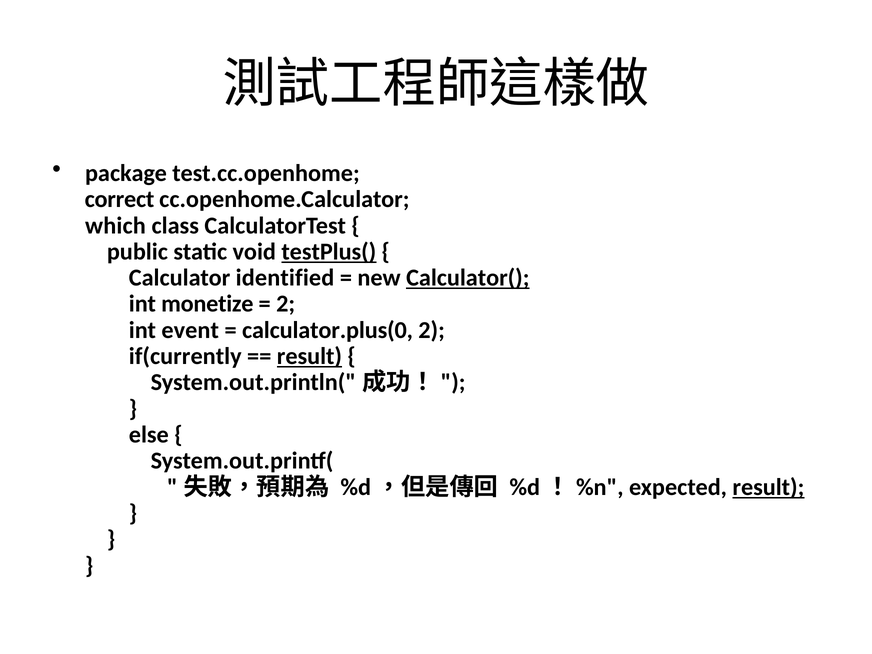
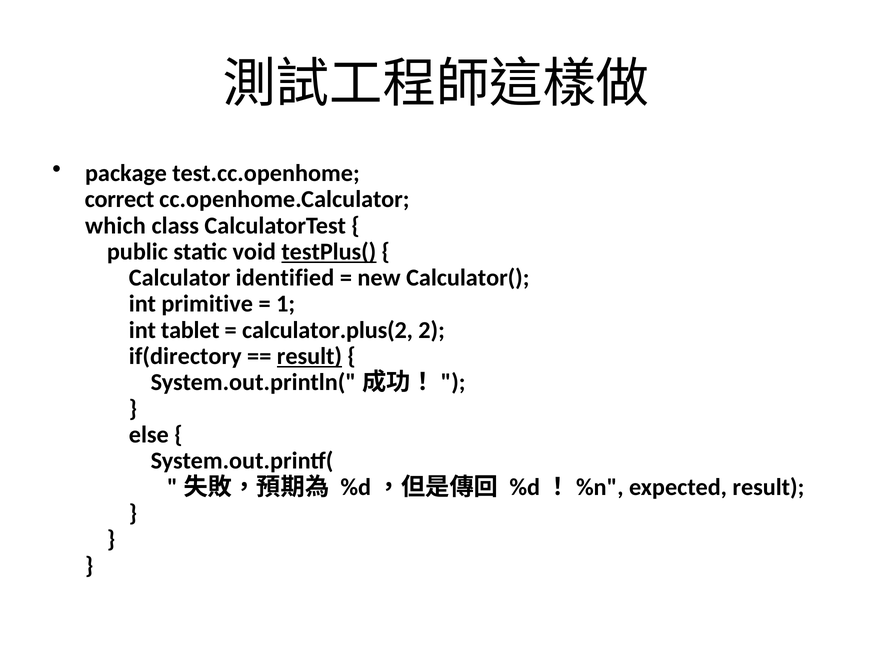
Calculator( underline: present -> none
monetize: monetize -> primitive
2 at (286, 304): 2 -> 1
event: event -> tablet
calculator.plus(0: calculator.plus(0 -> calculator.plus(2
if(currently: if(currently -> if(directory
result at (768, 487) underline: present -> none
